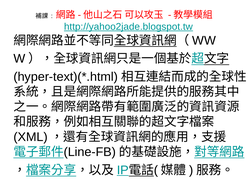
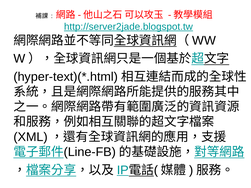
http://yahoo2jade.blogspot.tw: http://yahoo2jade.blogspot.tw -> http://server2jade.blogspot.tw
